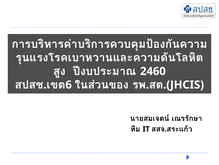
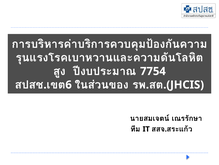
2460: 2460 -> 7754
